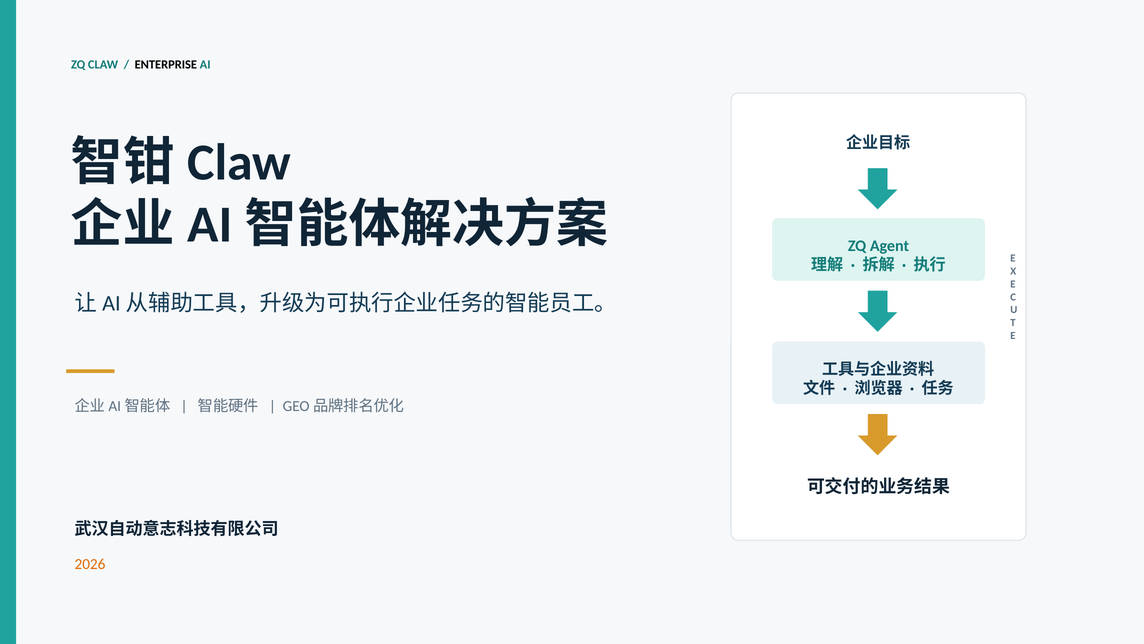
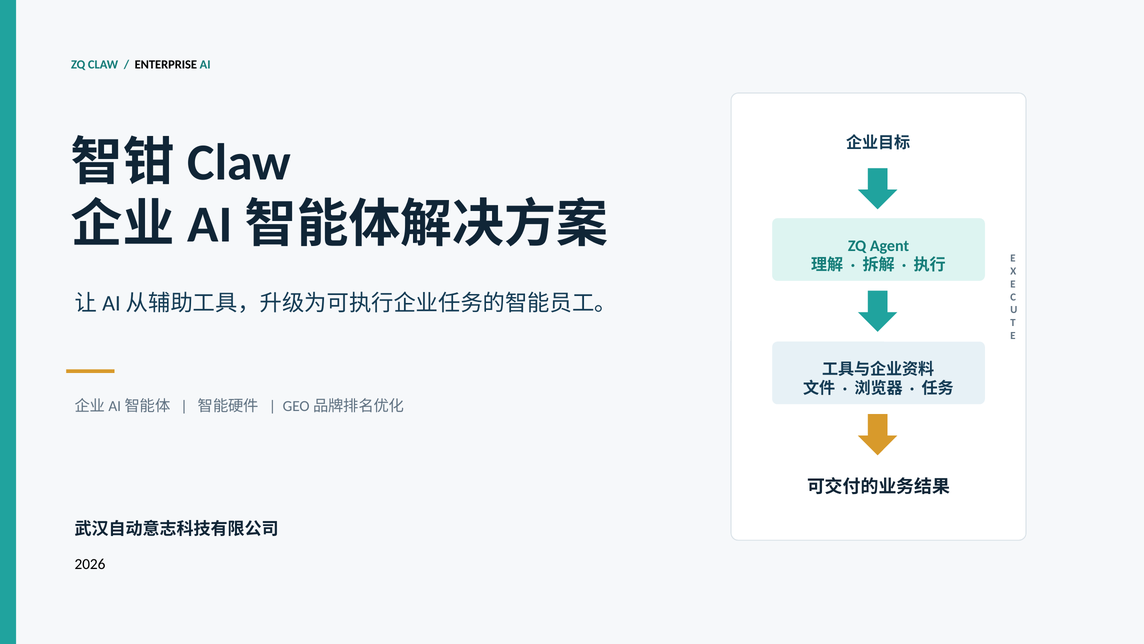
2026 colour: orange -> black
